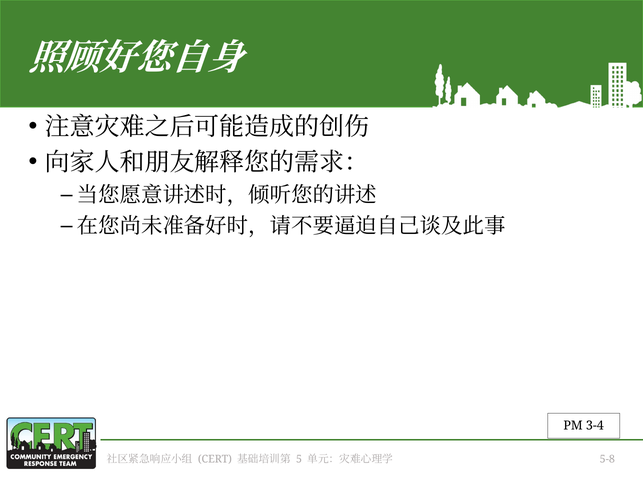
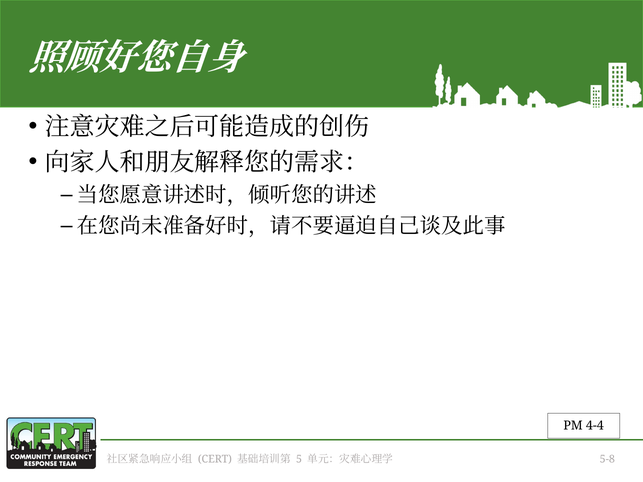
3-4: 3-4 -> 4-4
